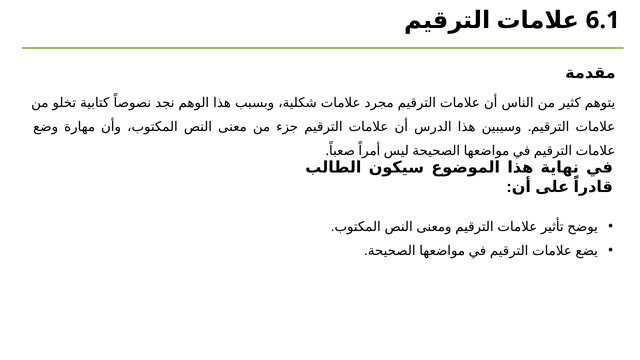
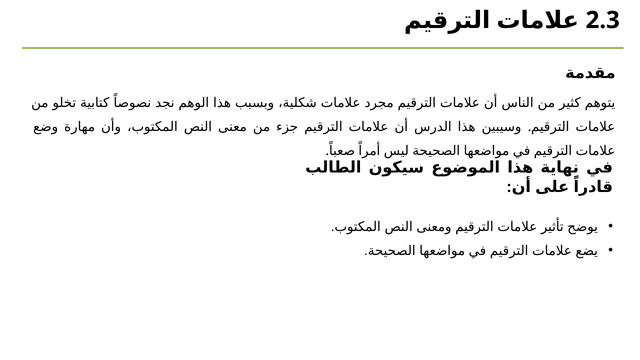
6.1: 6.1 -> 2.3
